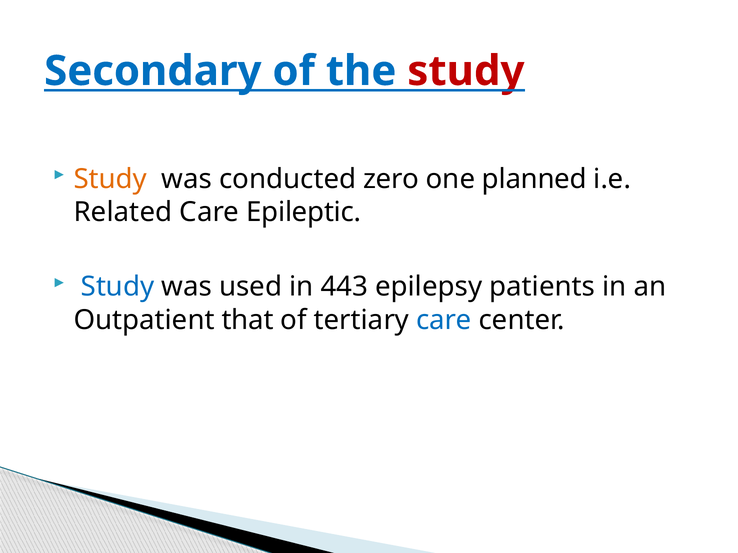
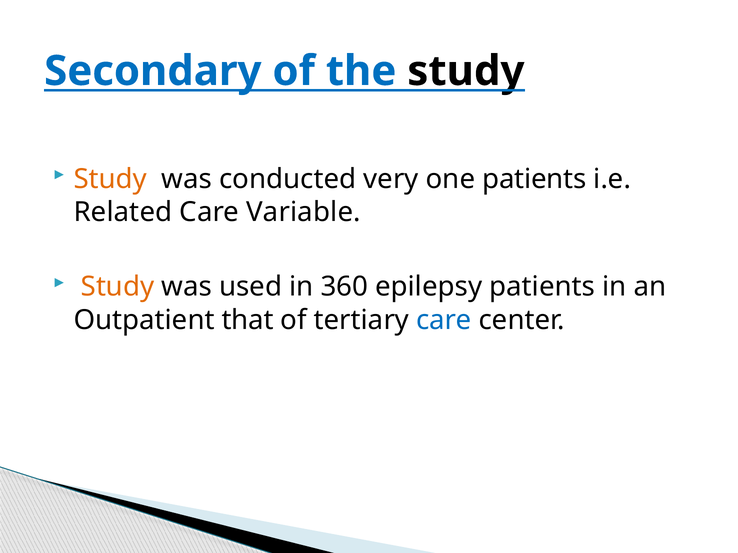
study at (466, 71) colour: red -> black
zero: zero -> very
one planned: planned -> patients
Epileptic: Epileptic -> Variable
Study at (118, 287) colour: blue -> orange
443: 443 -> 360
